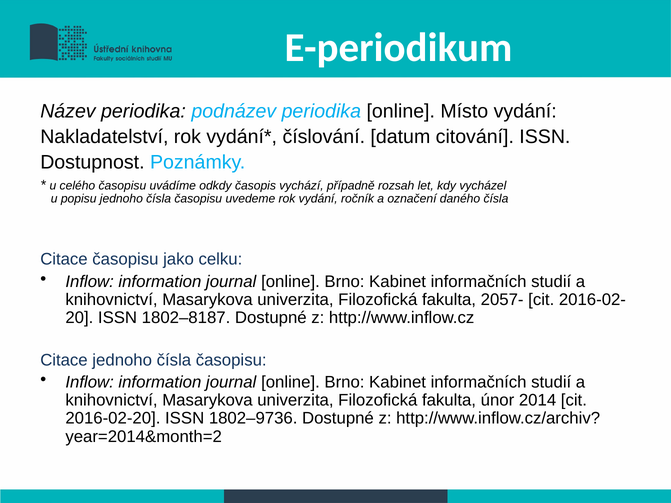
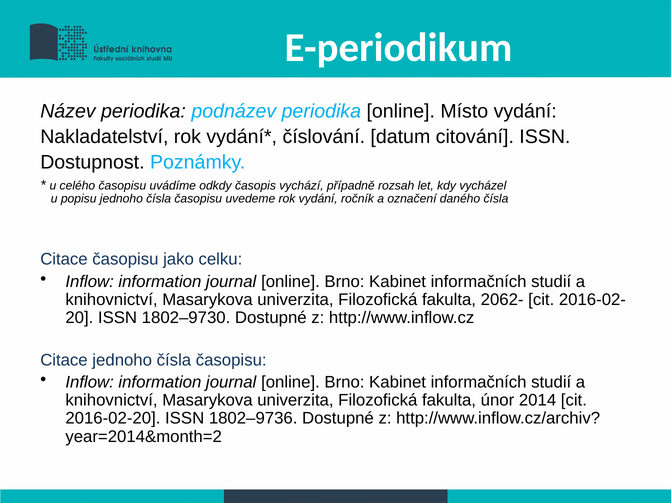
2057-: 2057- -> 2062-
1802–8187: 1802–8187 -> 1802–9730
